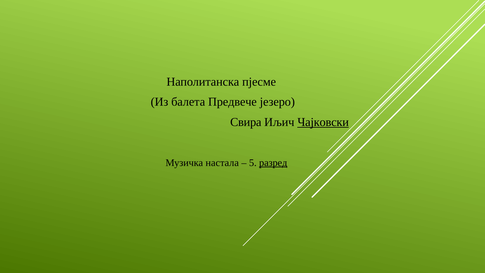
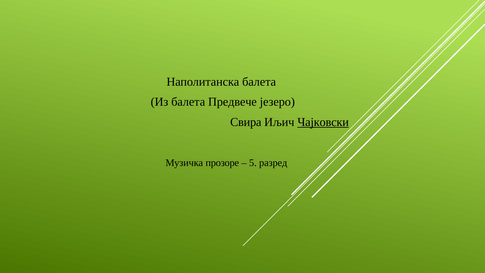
Наполитанска пјесме: пјесме -> балета
настала: настала -> прозоре
разред underline: present -> none
